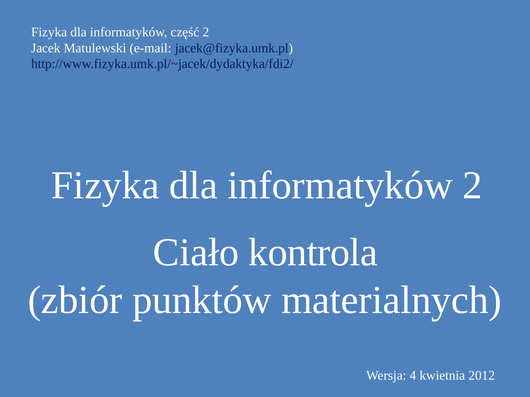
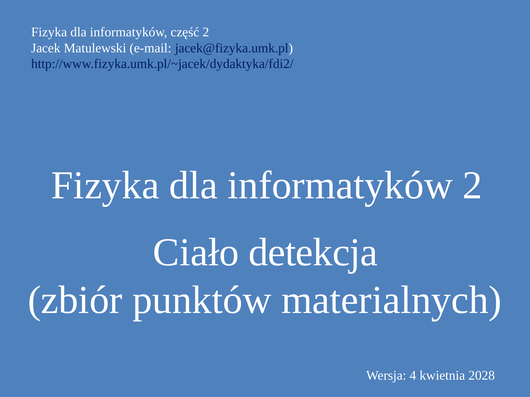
kontrola: kontrola -> detekcja
2012: 2012 -> 2028
